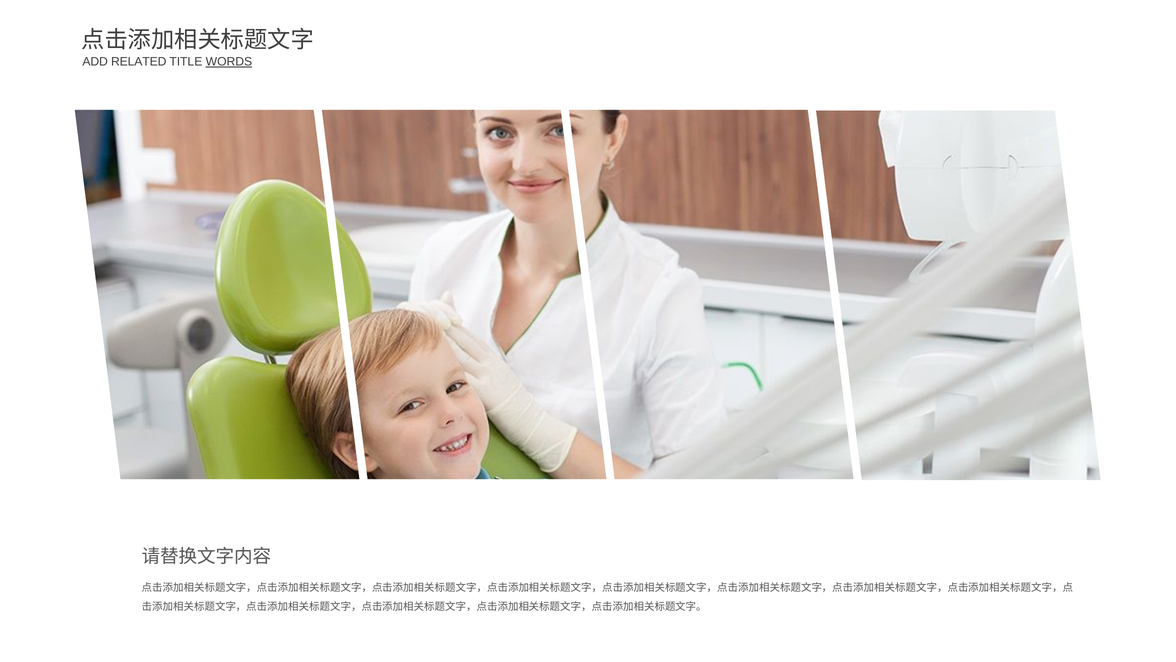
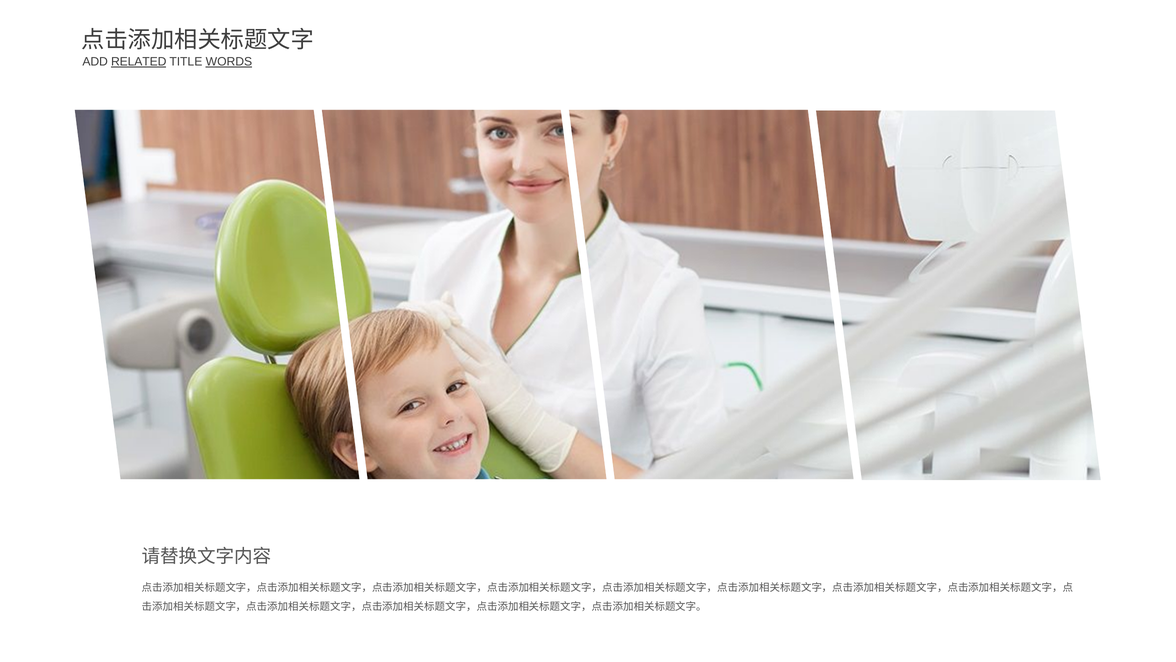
RELATED underline: none -> present
